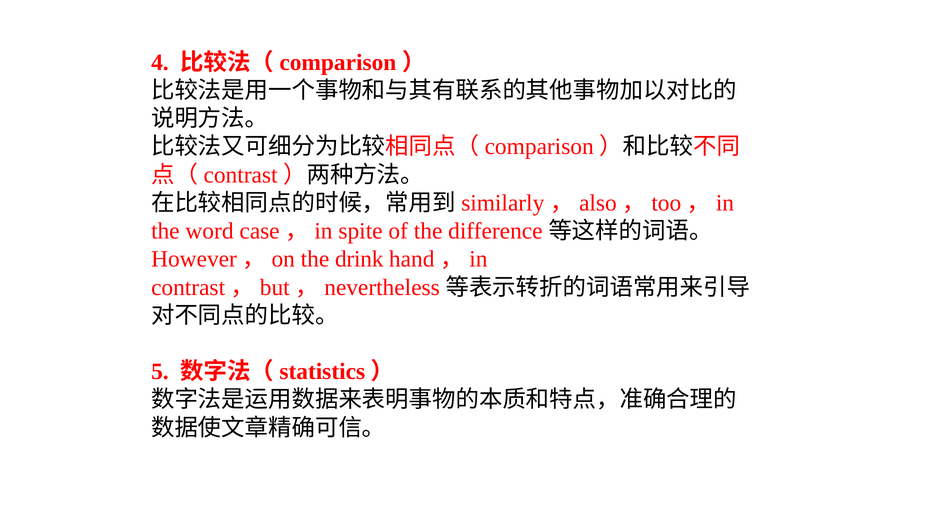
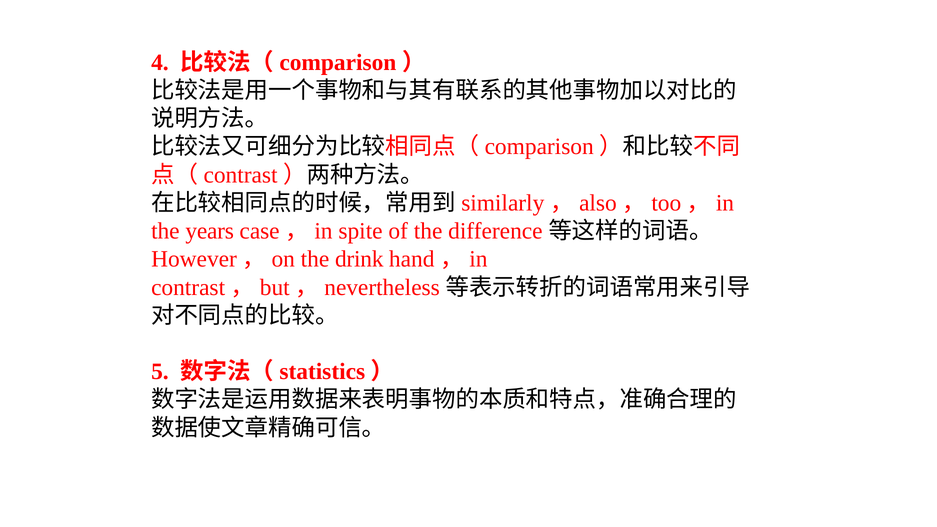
word: word -> years
